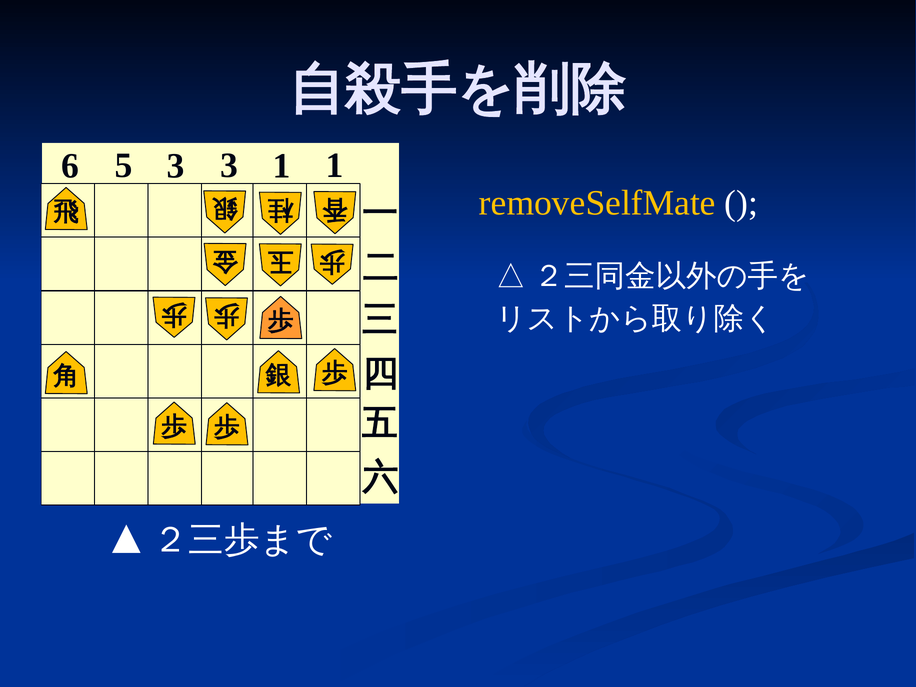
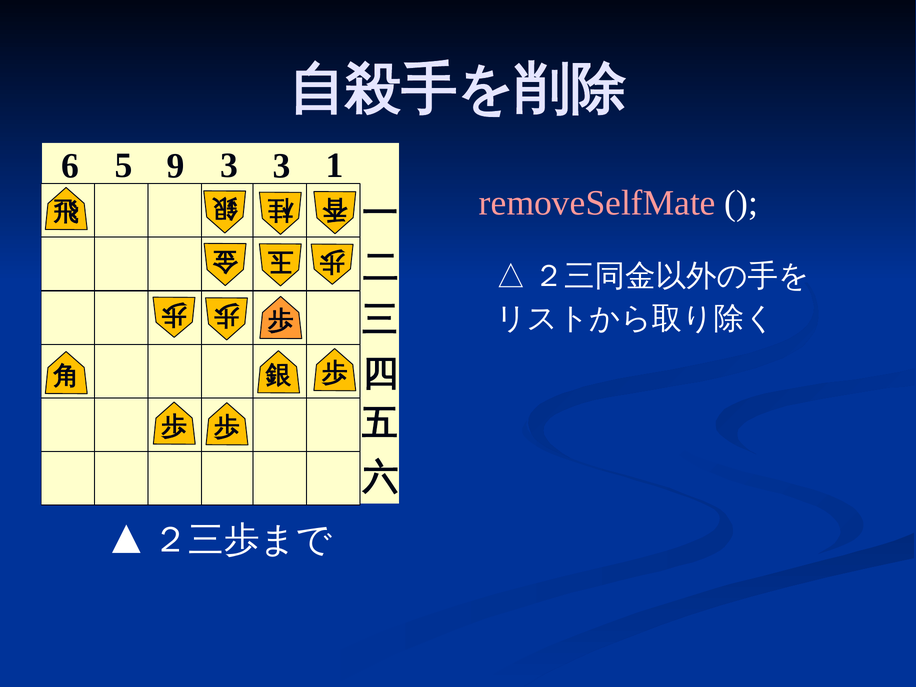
5 3: 3 -> 9
3 1: 1 -> 3
removeSelfMate colour: yellow -> pink
